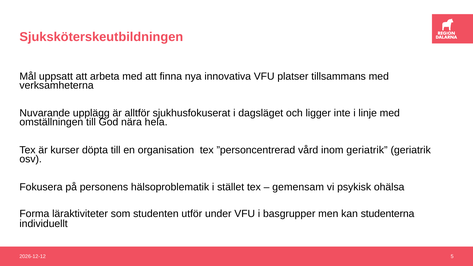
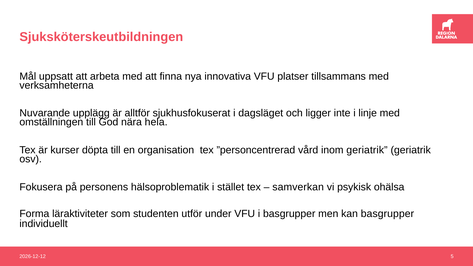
gemensam: gemensam -> samverkan
kan studenterna: studenterna -> basgrupper
